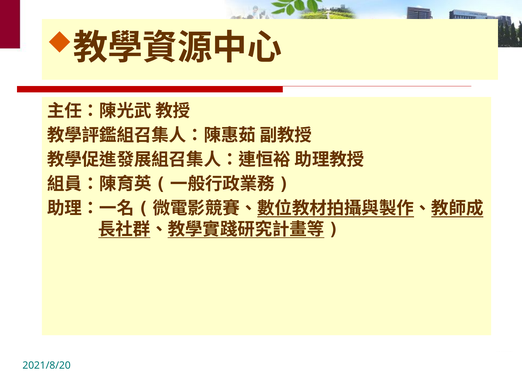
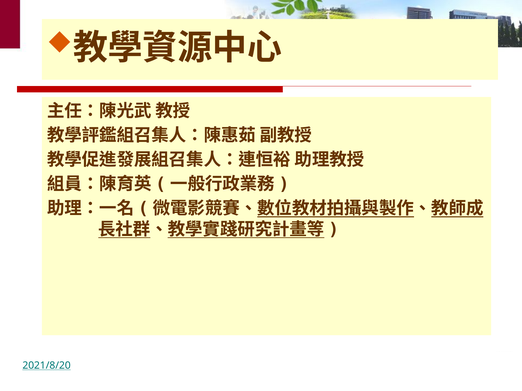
2021/8/20 underline: none -> present
